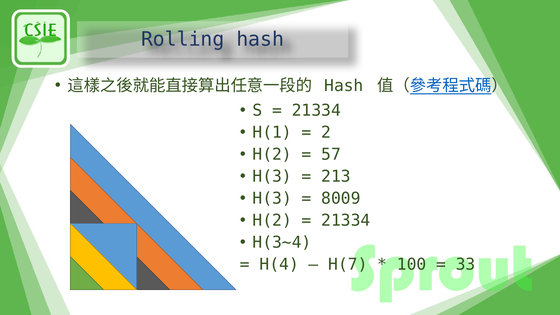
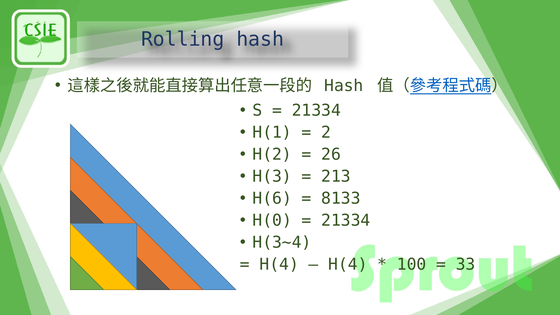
57: 57 -> 26
H(3 at (272, 198): H(3 -> H(6
8009: 8009 -> 8133
H(2 at (272, 220): H(2 -> H(0
H(7 at (348, 264): H(7 -> H(4
